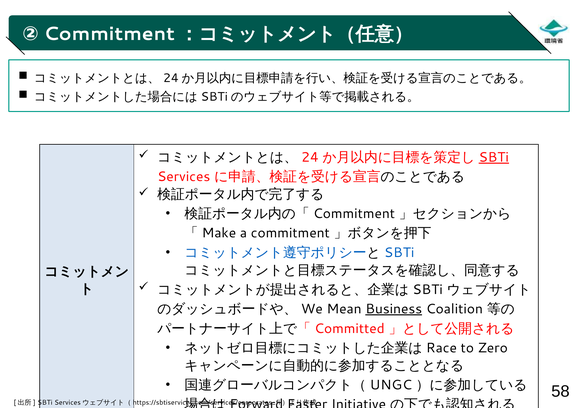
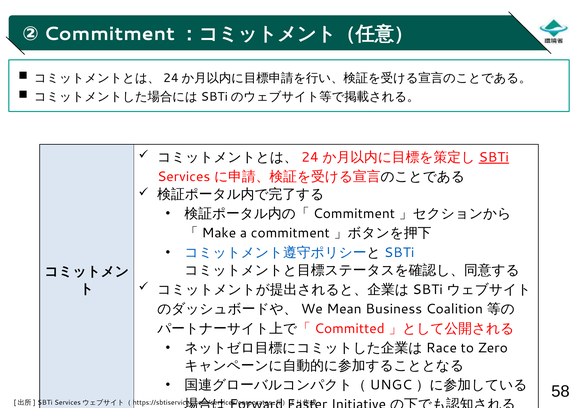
Business underline: present -> none
